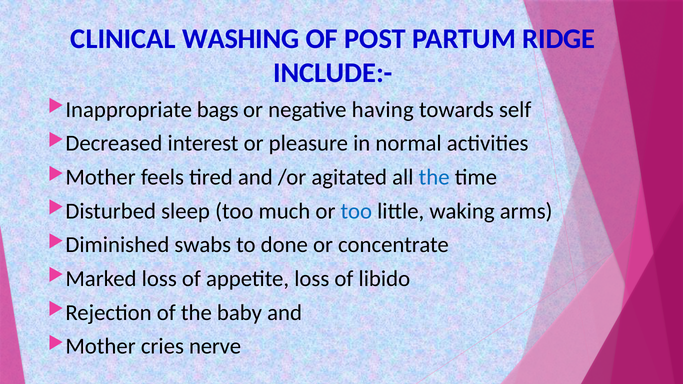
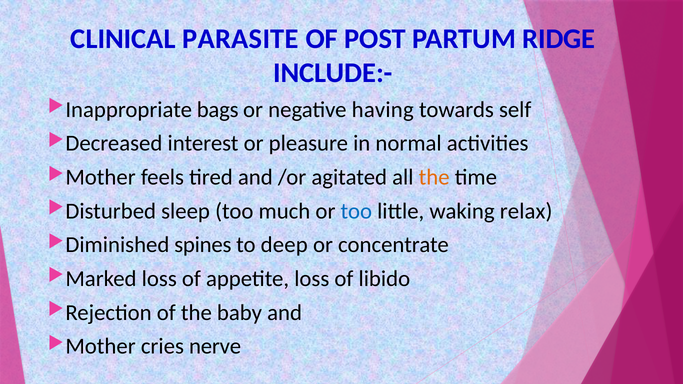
WASHING: WASHING -> PARASITE
the at (434, 177) colour: blue -> orange
arms: arms -> relax
swabs: swabs -> spines
done: done -> deep
